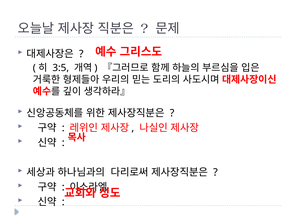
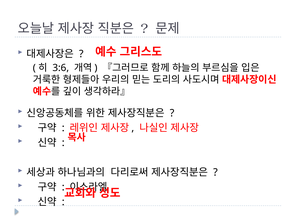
3:5: 3:5 -> 3:6
